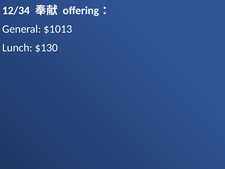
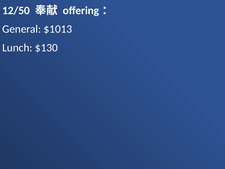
12/34: 12/34 -> 12/50
